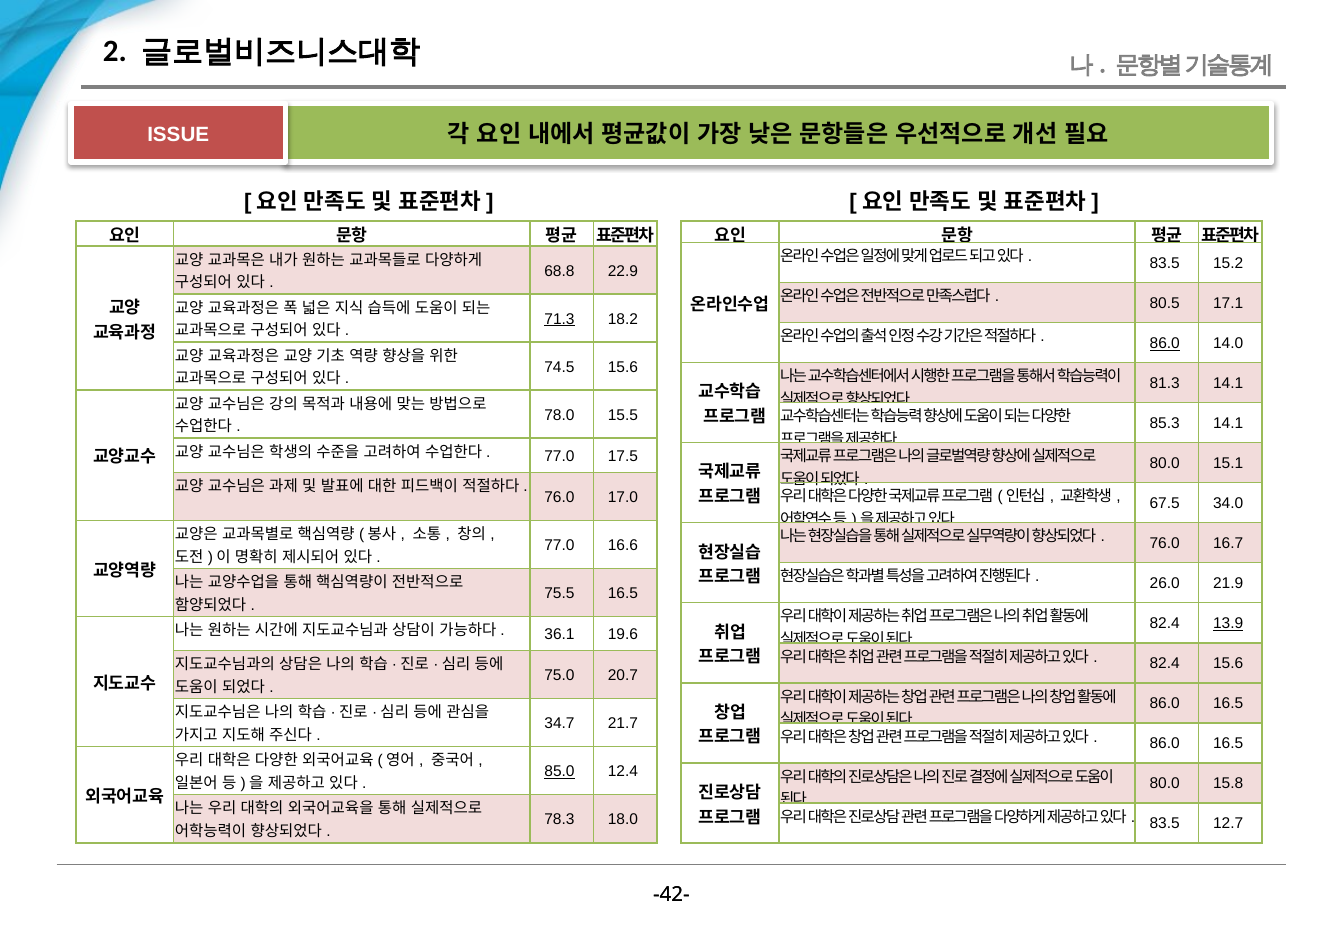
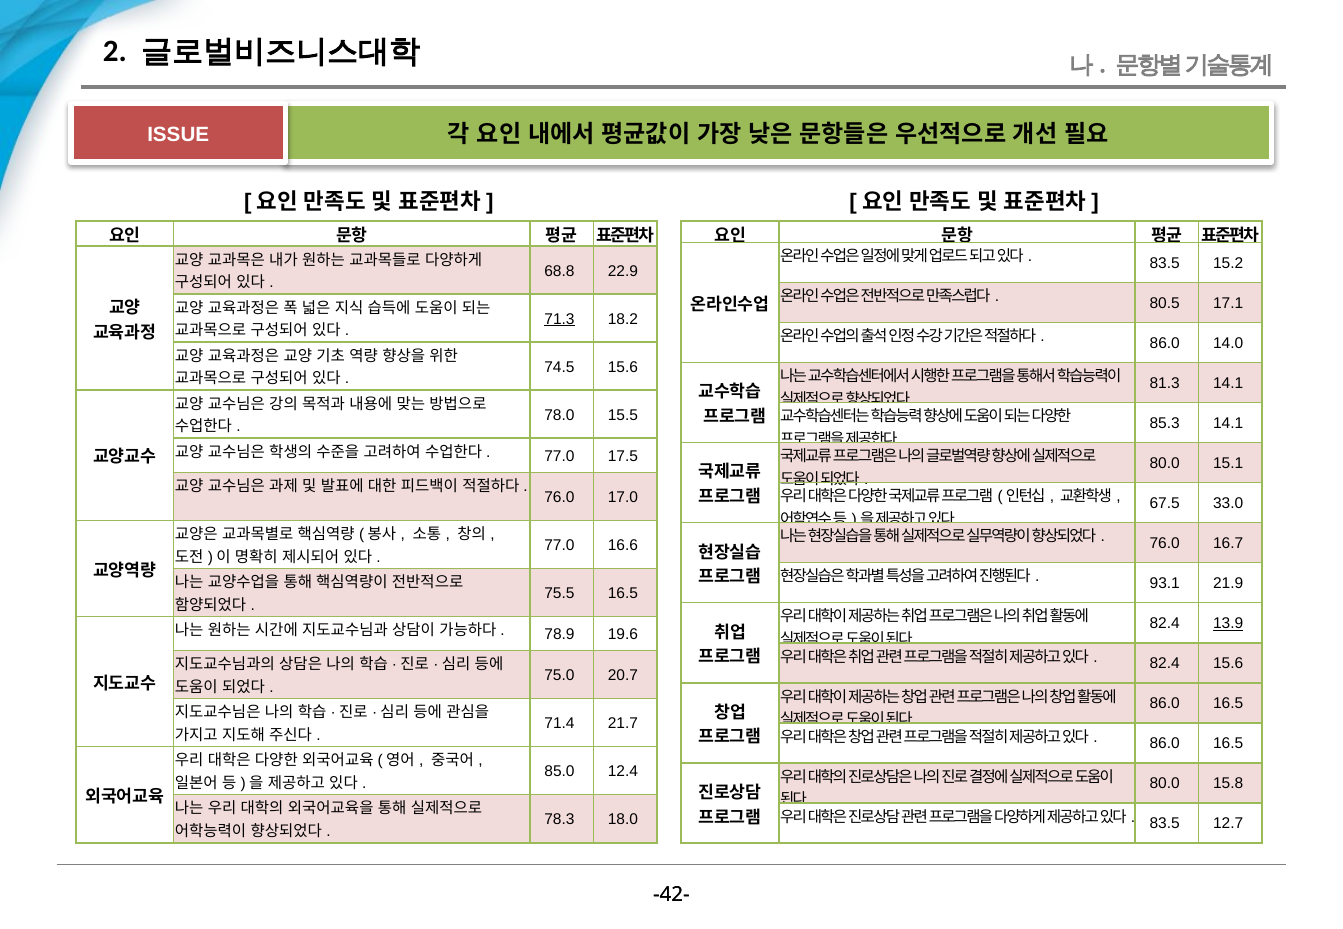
86.0 at (1165, 344) underline: present -> none
34.0: 34.0 -> 33.0
26.0: 26.0 -> 93.1
36.1: 36.1 -> 78.9
34.7: 34.7 -> 71.4
85.0 underline: present -> none
